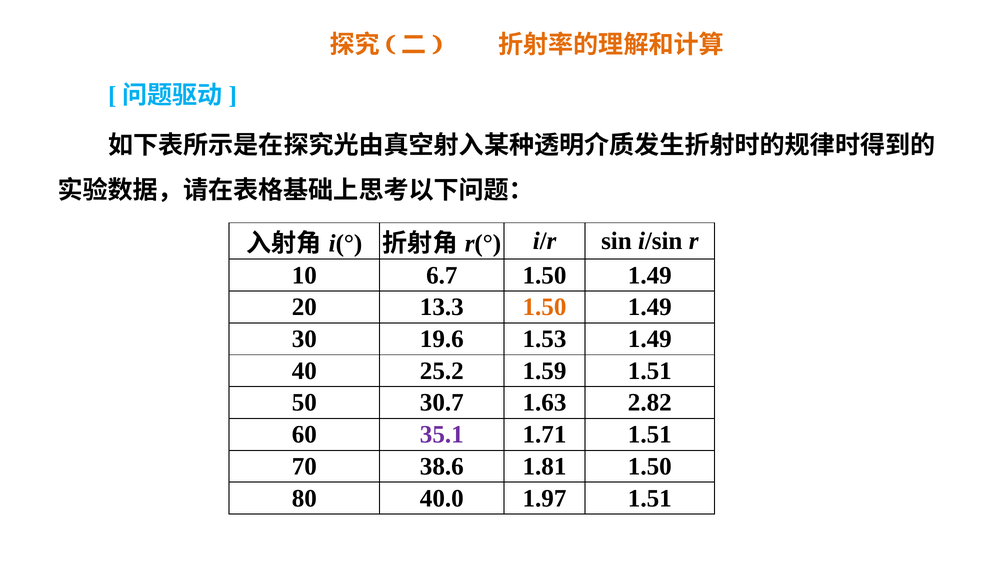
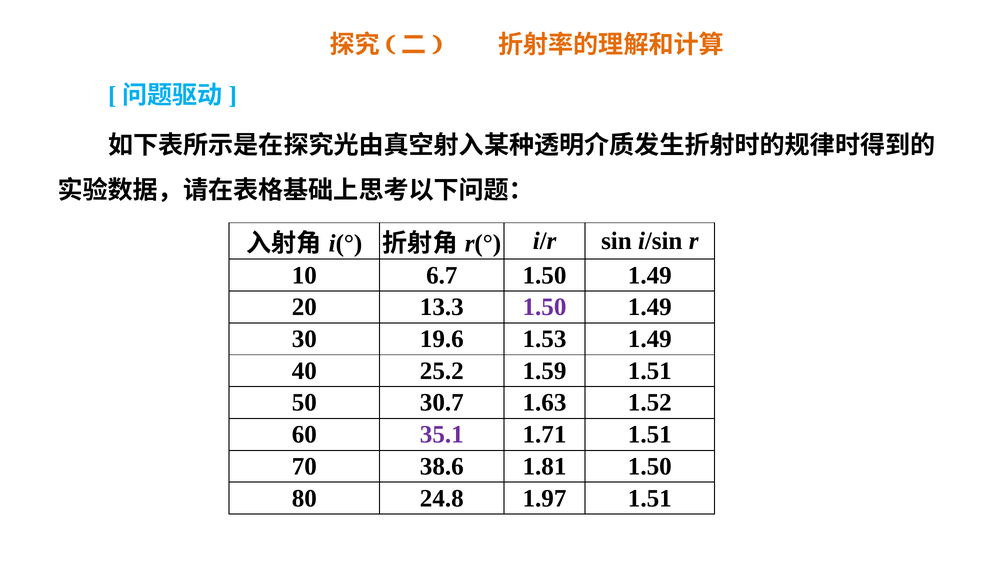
1.50 at (544, 307) colour: orange -> purple
2.82: 2.82 -> 1.52
40.0: 40.0 -> 24.8
